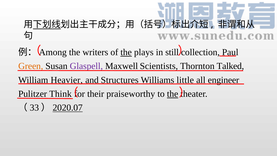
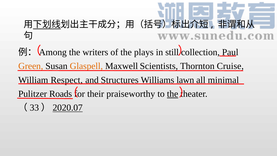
the at (126, 52) underline: present -> none
Glaspell colour: purple -> orange
Talked: Talked -> Cruise
Heavier: Heavier -> Respect
little: little -> lawn
engineer: engineer -> minimal
Think: Think -> Roads
